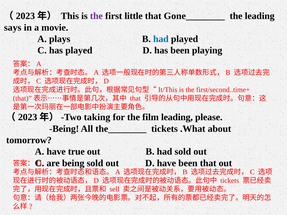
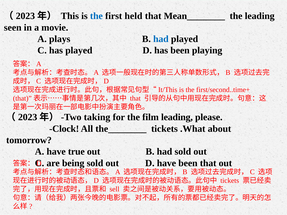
the at (96, 16) colour: purple -> blue
little: little -> held
Gone________: Gone________ -> Mean________
says: says -> seen
Being at (64, 129): Being -> Clock
